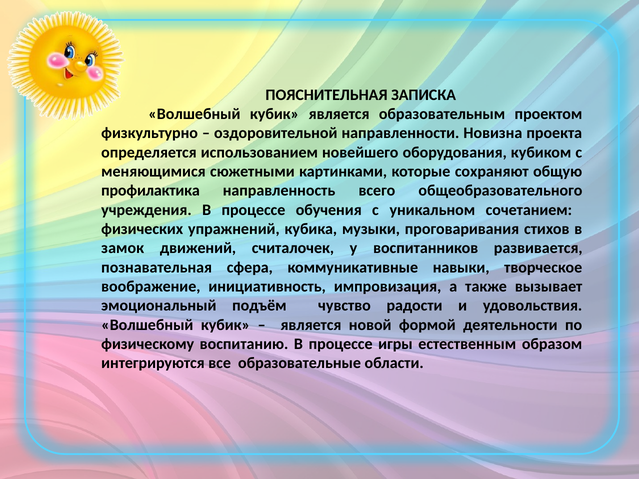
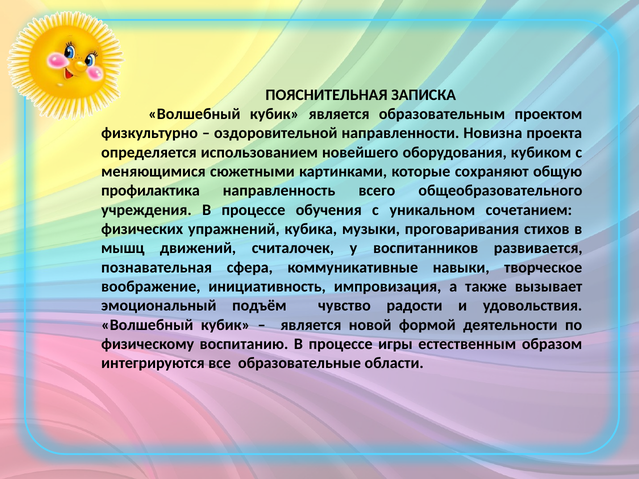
замок: замок -> мышц
